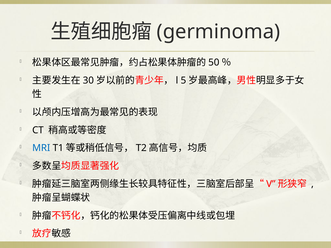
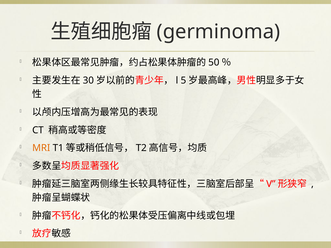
MRI colour: blue -> orange
